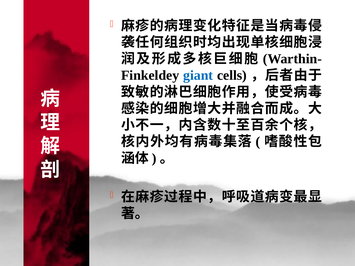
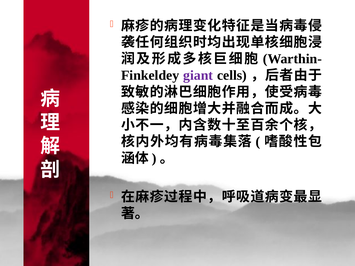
giant colour: blue -> purple
